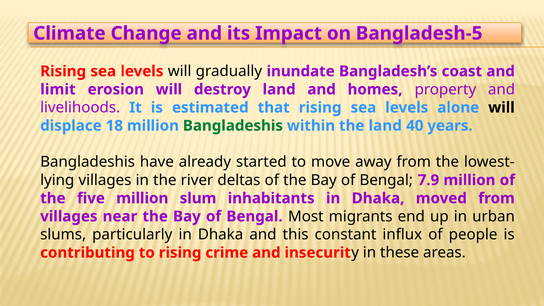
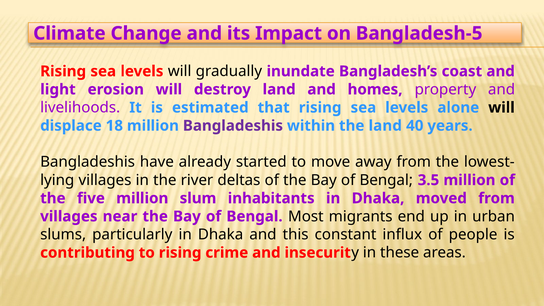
limit: limit -> light
Bangladeshis at (233, 126) colour: green -> purple
7.9: 7.9 -> 3.5
